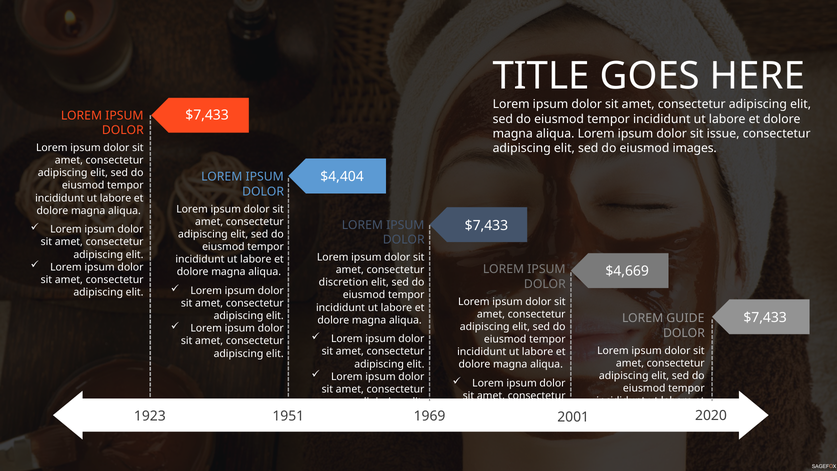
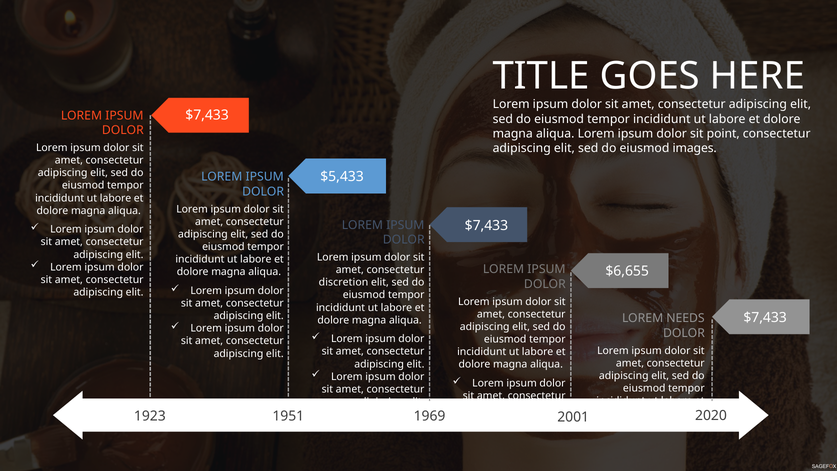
issue: issue -> point
$4,404: $4,404 -> $5,433
$4,669: $4,669 -> $6,655
GUIDE: GUIDE -> NEEDS
